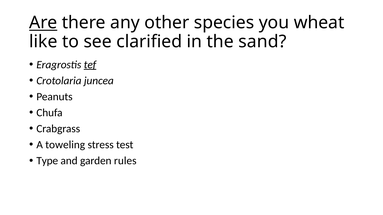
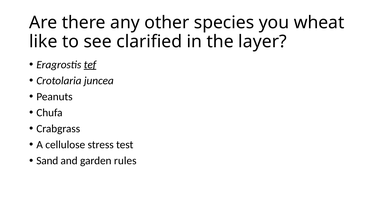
Are underline: present -> none
sand: sand -> layer
toweling: toweling -> cellulose
Type: Type -> Sand
